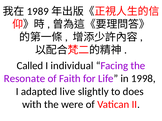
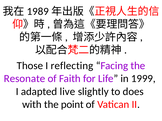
Called: Called -> Those
individual: individual -> reflecting
1998: 1998 -> 1999
were: were -> point
